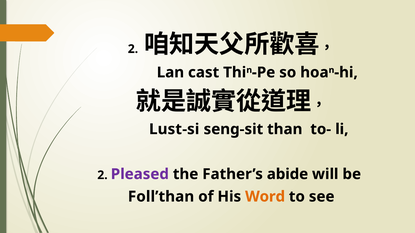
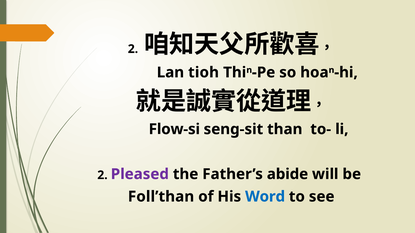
cast: cast -> tioh
Lust-si: Lust-si -> Flow-si
Word colour: orange -> blue
